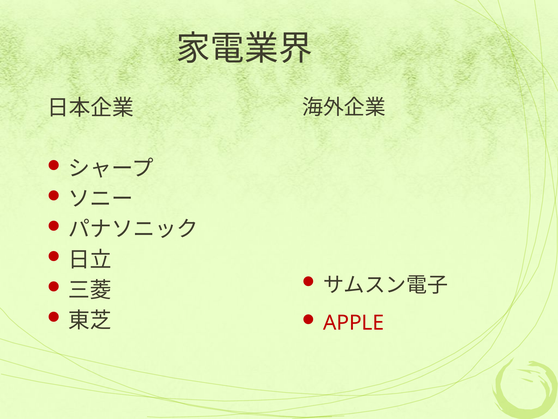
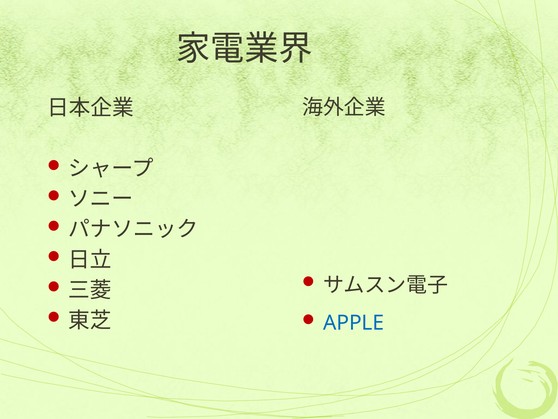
APPLE colour: red -> blue
